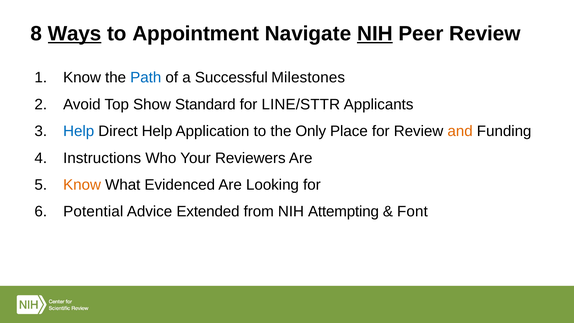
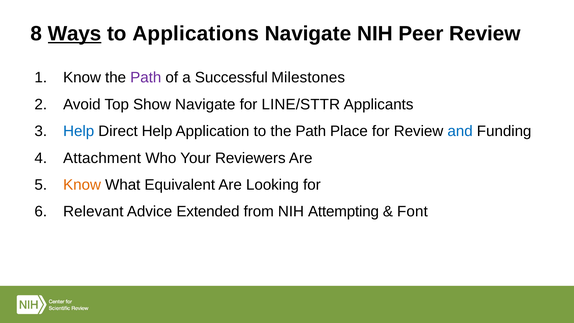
Appointment: Appointment -> Applications
NIH at (375, 34) underline: present -> none
Path at (146, 78) colour: blue -> purple
Show Standard: Standard -> Navigate
to the Only: Only -> Path
and colour: orange -> blue
Instructions: Instructions -> Attachment
Evidenced: Evidenced -> Equivalent
Potential: Potential -> Relevant
